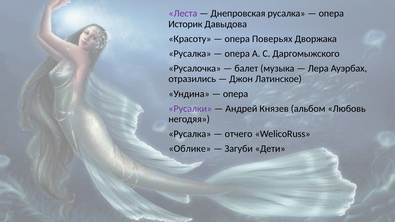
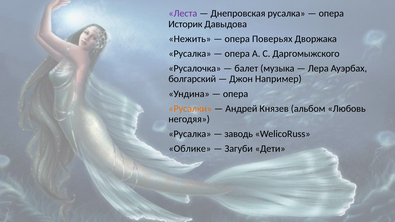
Красоту: Красоту -> Нежить
отразились: отразились -> болгарский
Латинское: Латинское -> Например
Русалки colour: purple -> orange
отчего: отчего -> заводь
